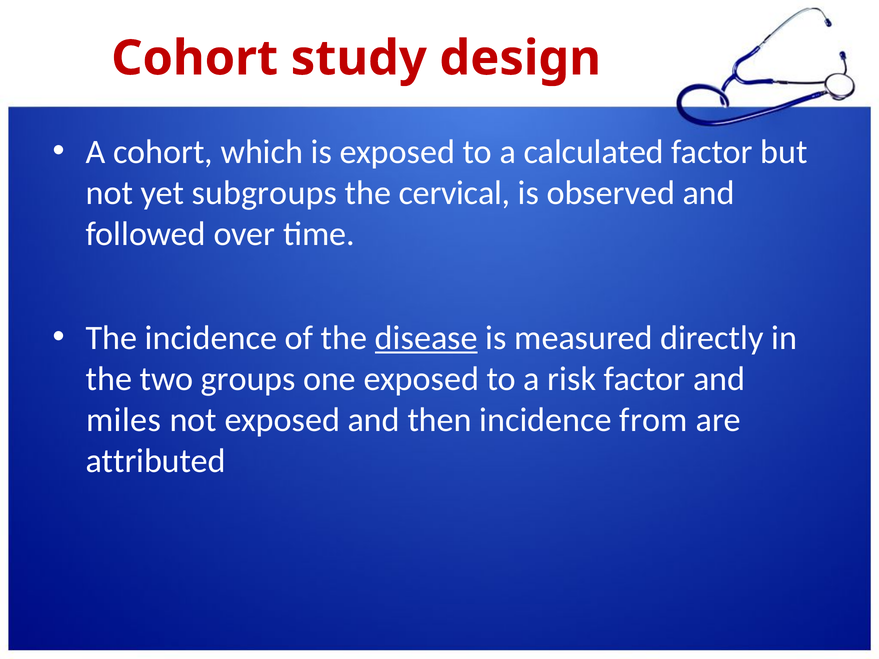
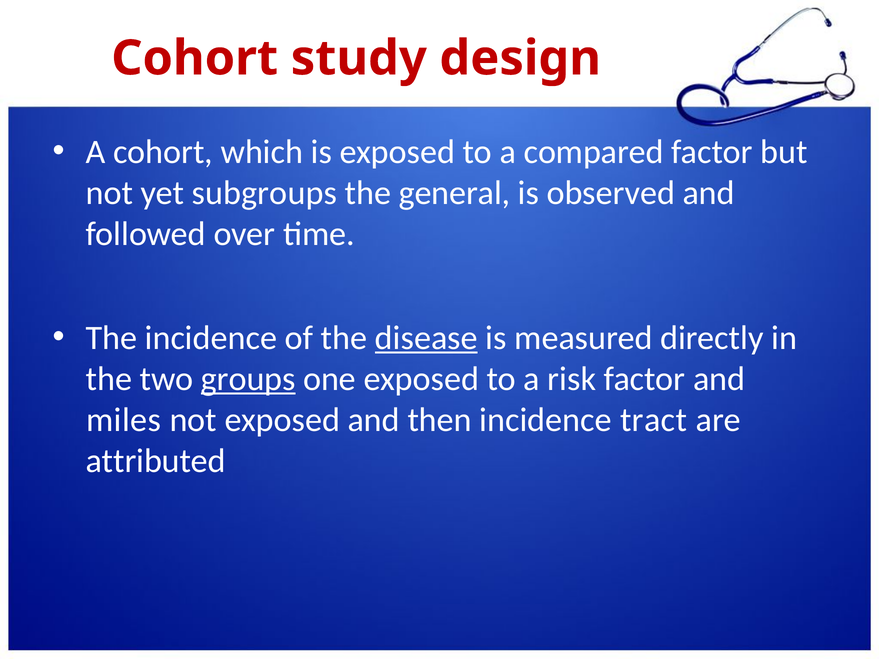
calculated: calculated -> compared
cervical: cervical -> general
groups underline: none -> present
from: from -> tract
